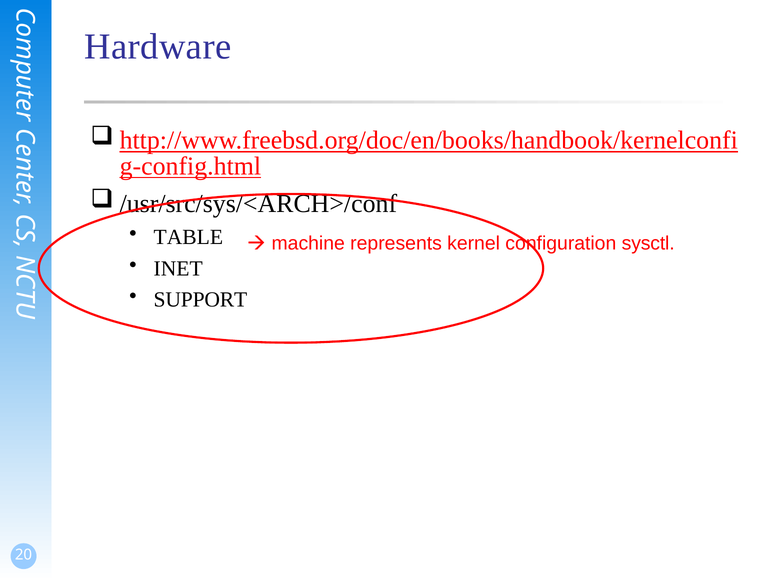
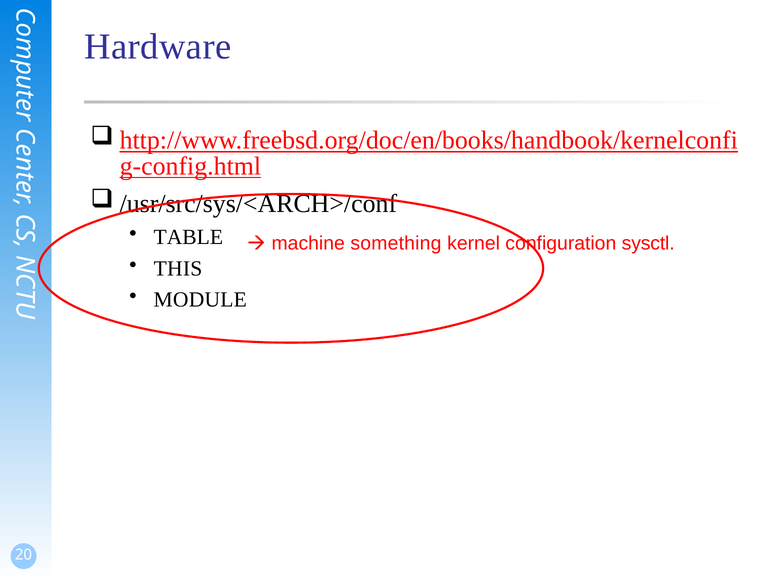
represents: represents -> something
INET: INET -> THIS
SUPPORT: SUPPORT -> MODULE
